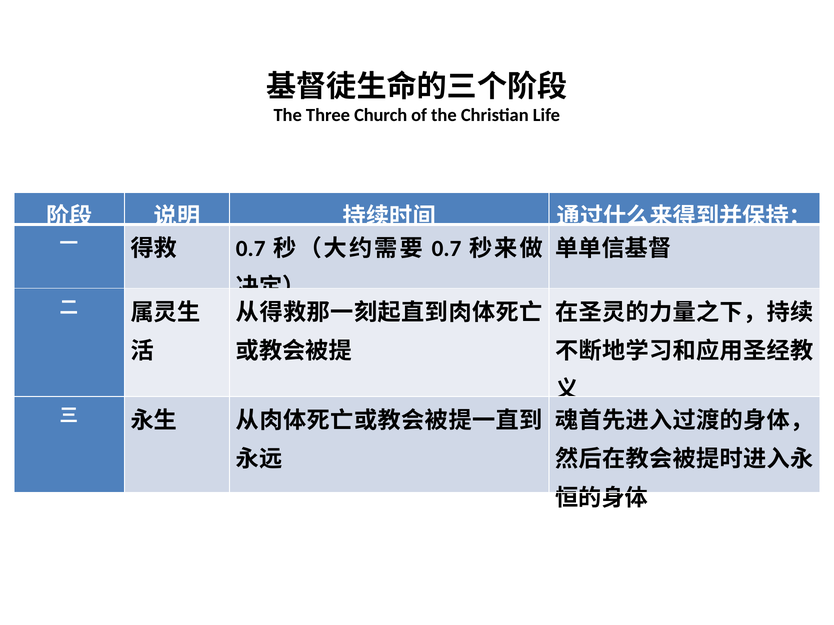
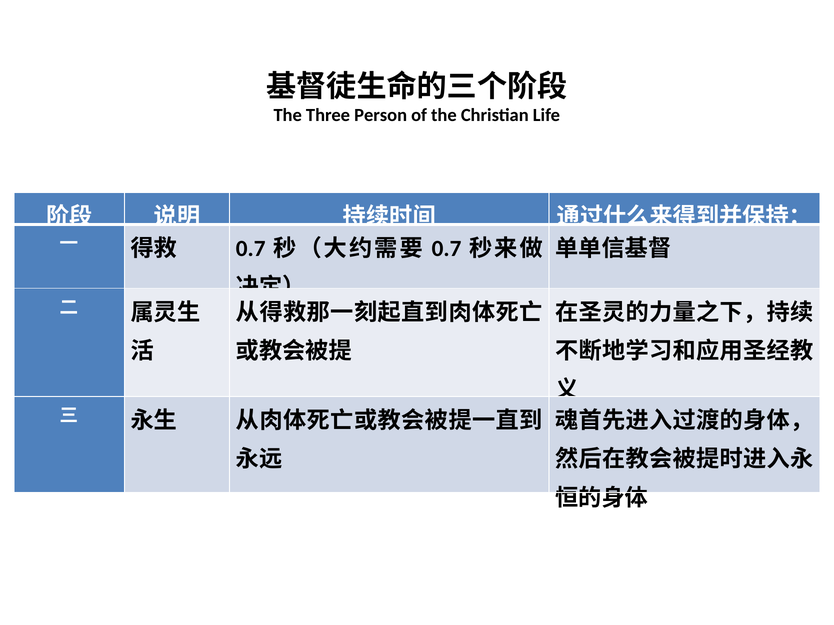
Church: Church -> Person
